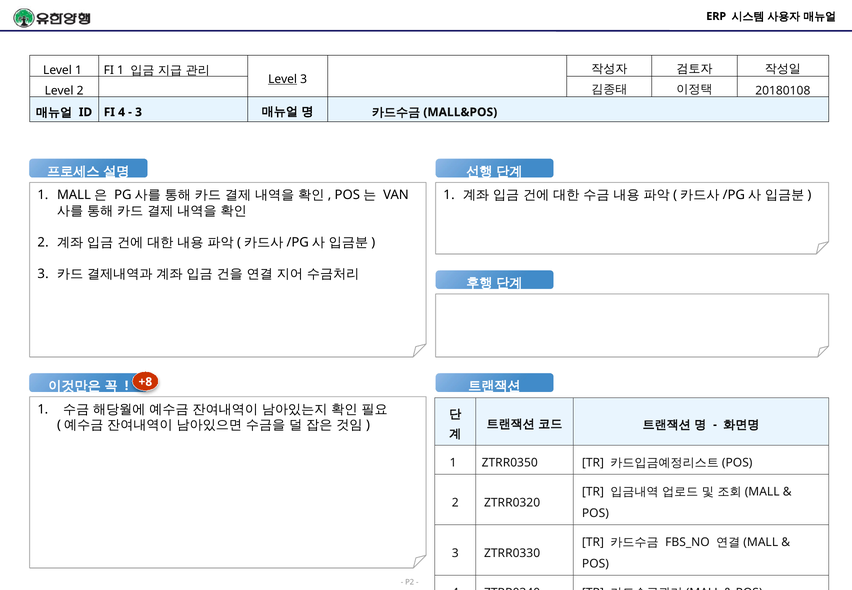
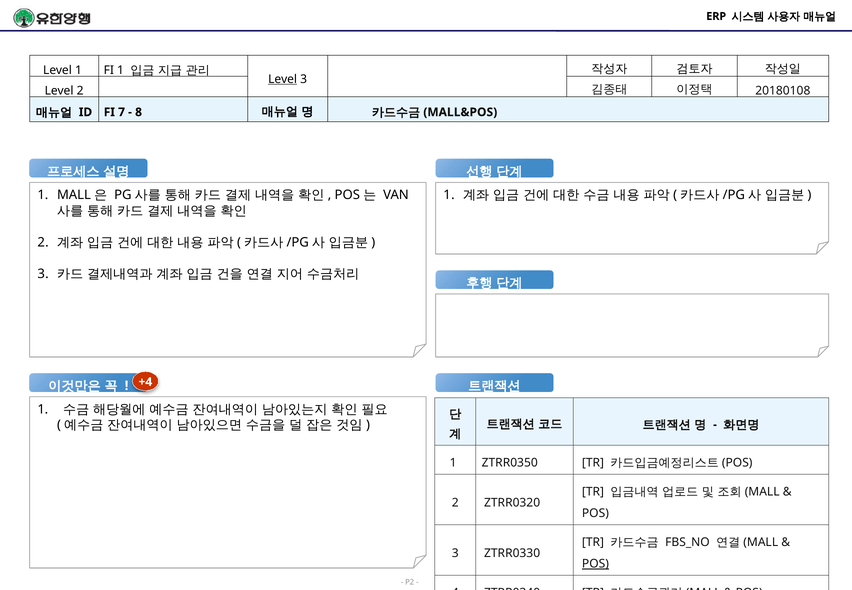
FI 4: 4 -> 7
3 at (139, 112): 3 -> 8
+8: +8 -> +4
POS at (595, 564) underline: none -> present
